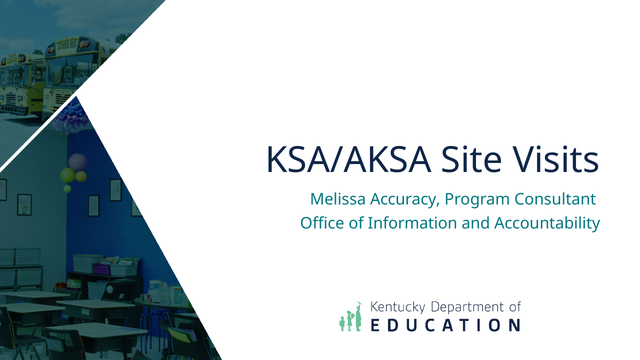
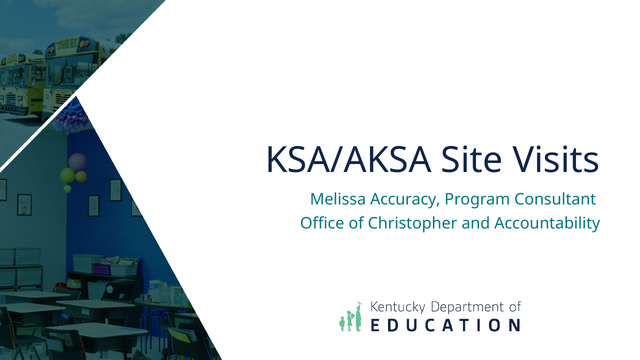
Information: Information -> Christopher
